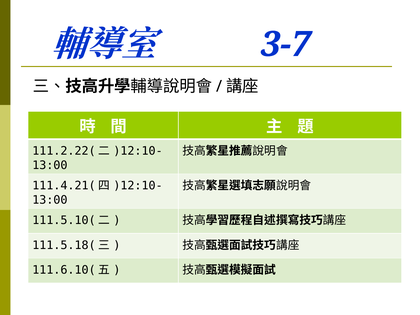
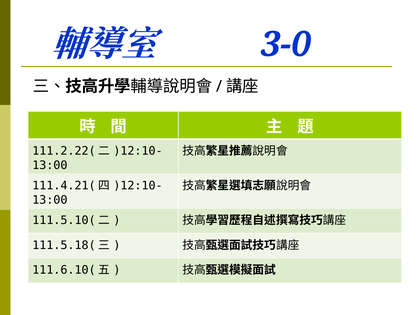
3-7: 3-7 -> 3-0
